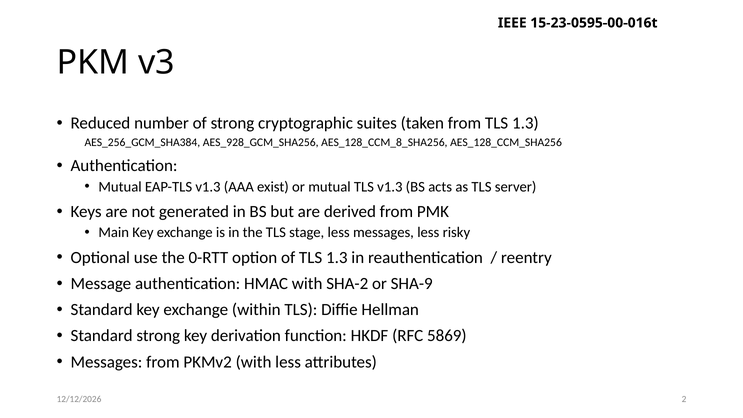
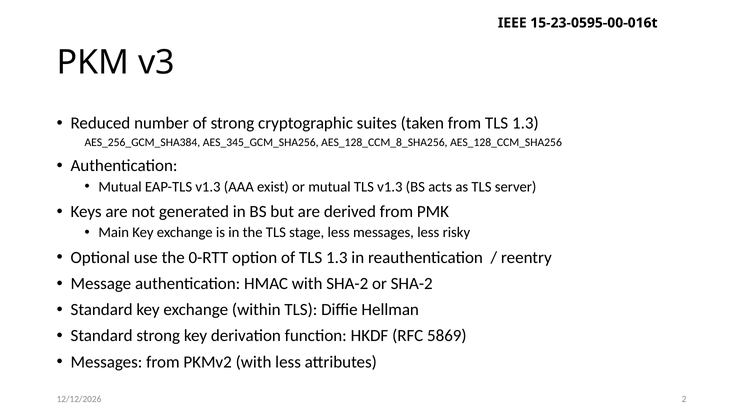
AES_928_GCM_SHA256: AES_928_GCM_SHA256 -> AES_345_GCM_SHA256
or SHA-9: SHA-9 -> SHA-2
